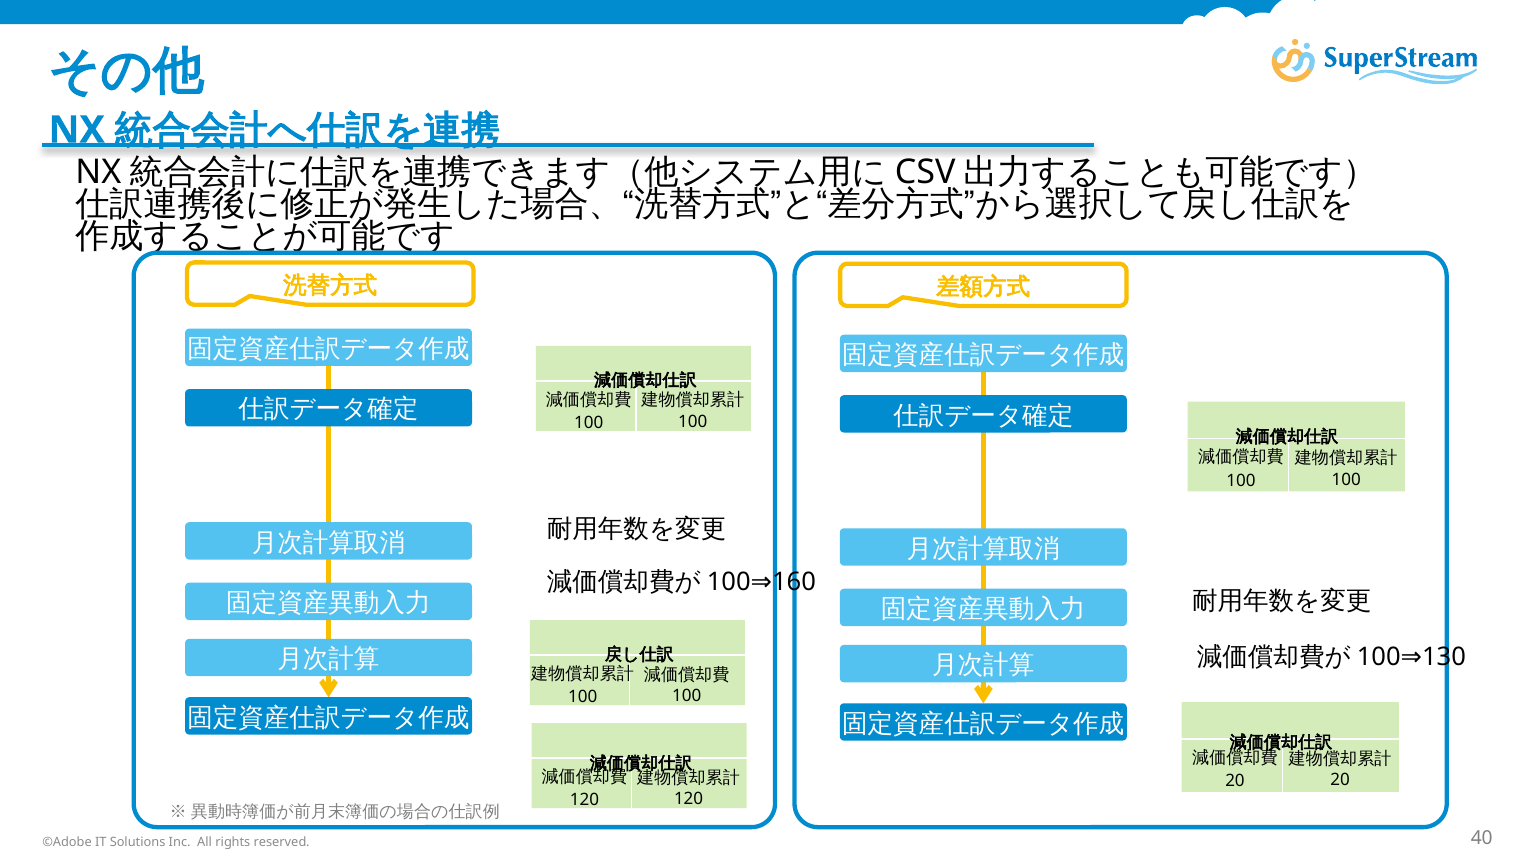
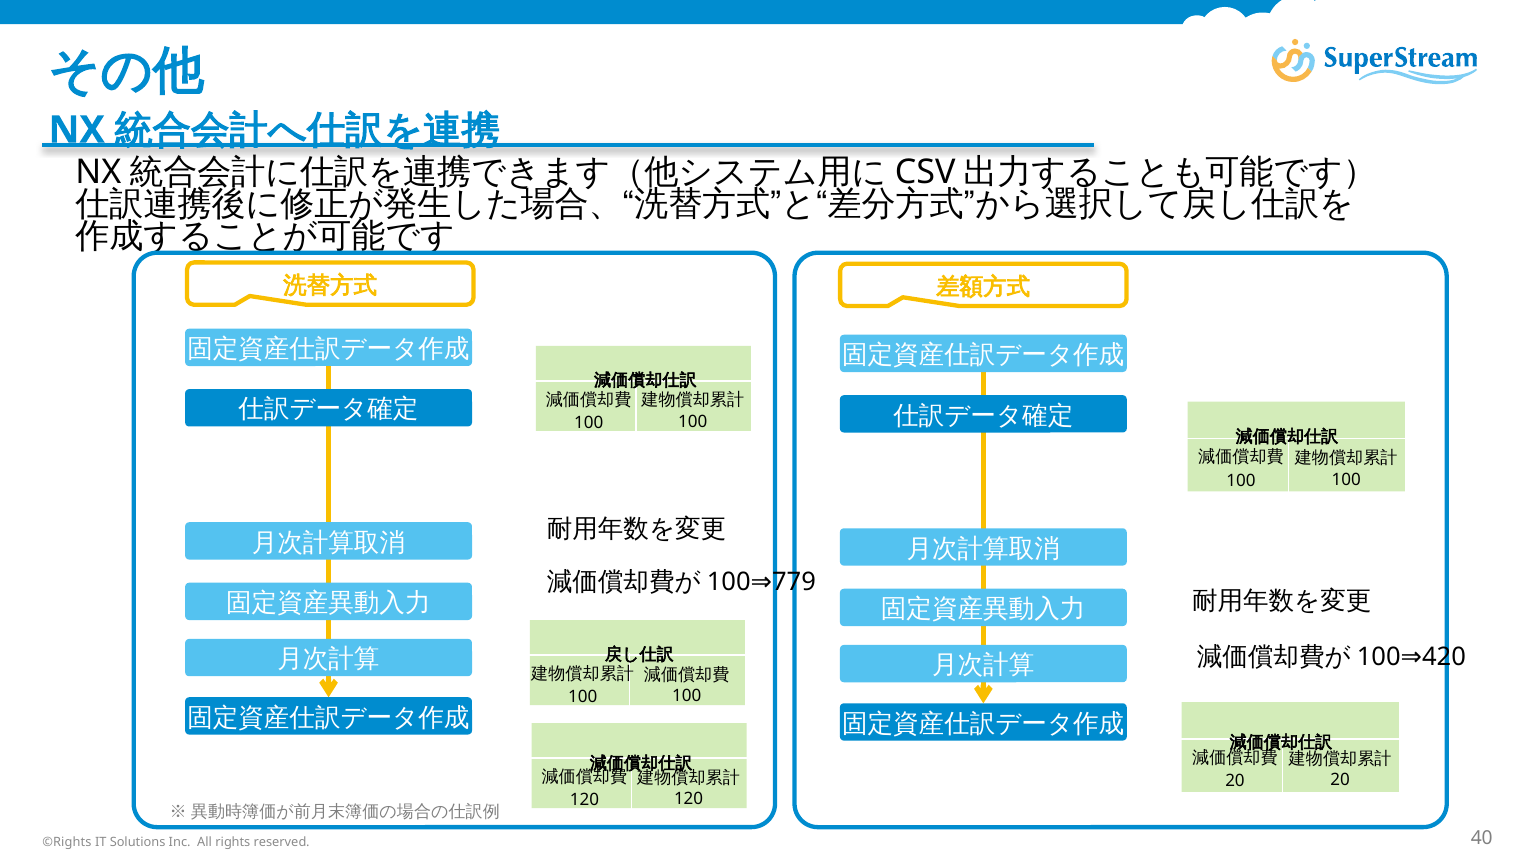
160: 160 -> 779
130: 130 -> 420
©Adobe: ©Adobe -> ©Rights
